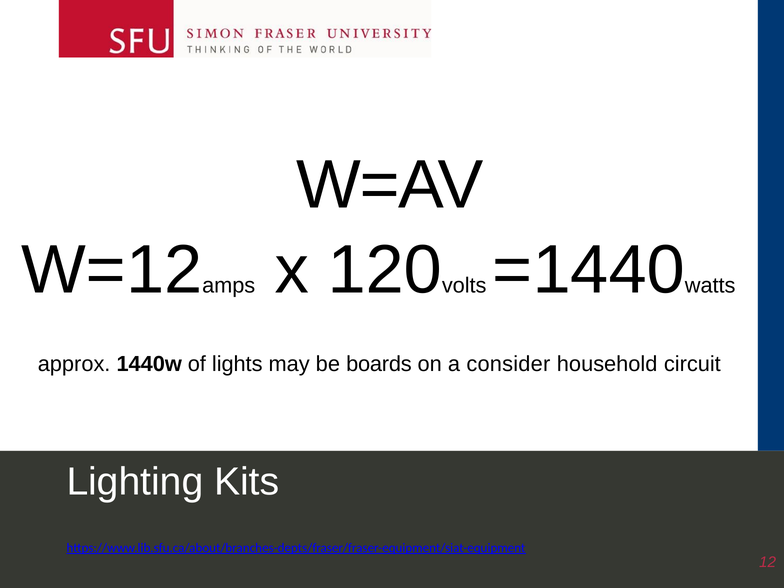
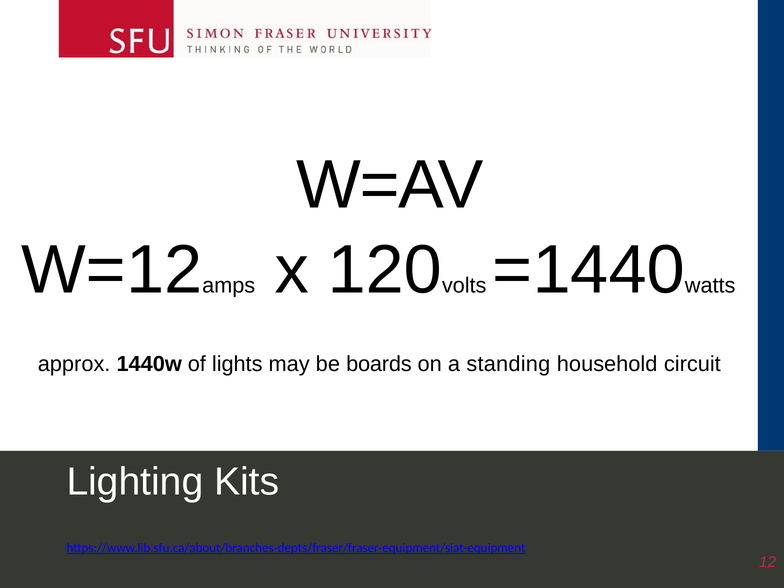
consider: consider -> standing
